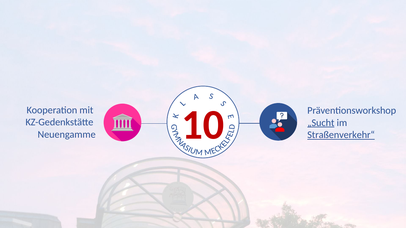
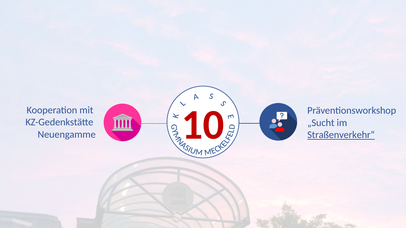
„Sucht underline: present -> none
